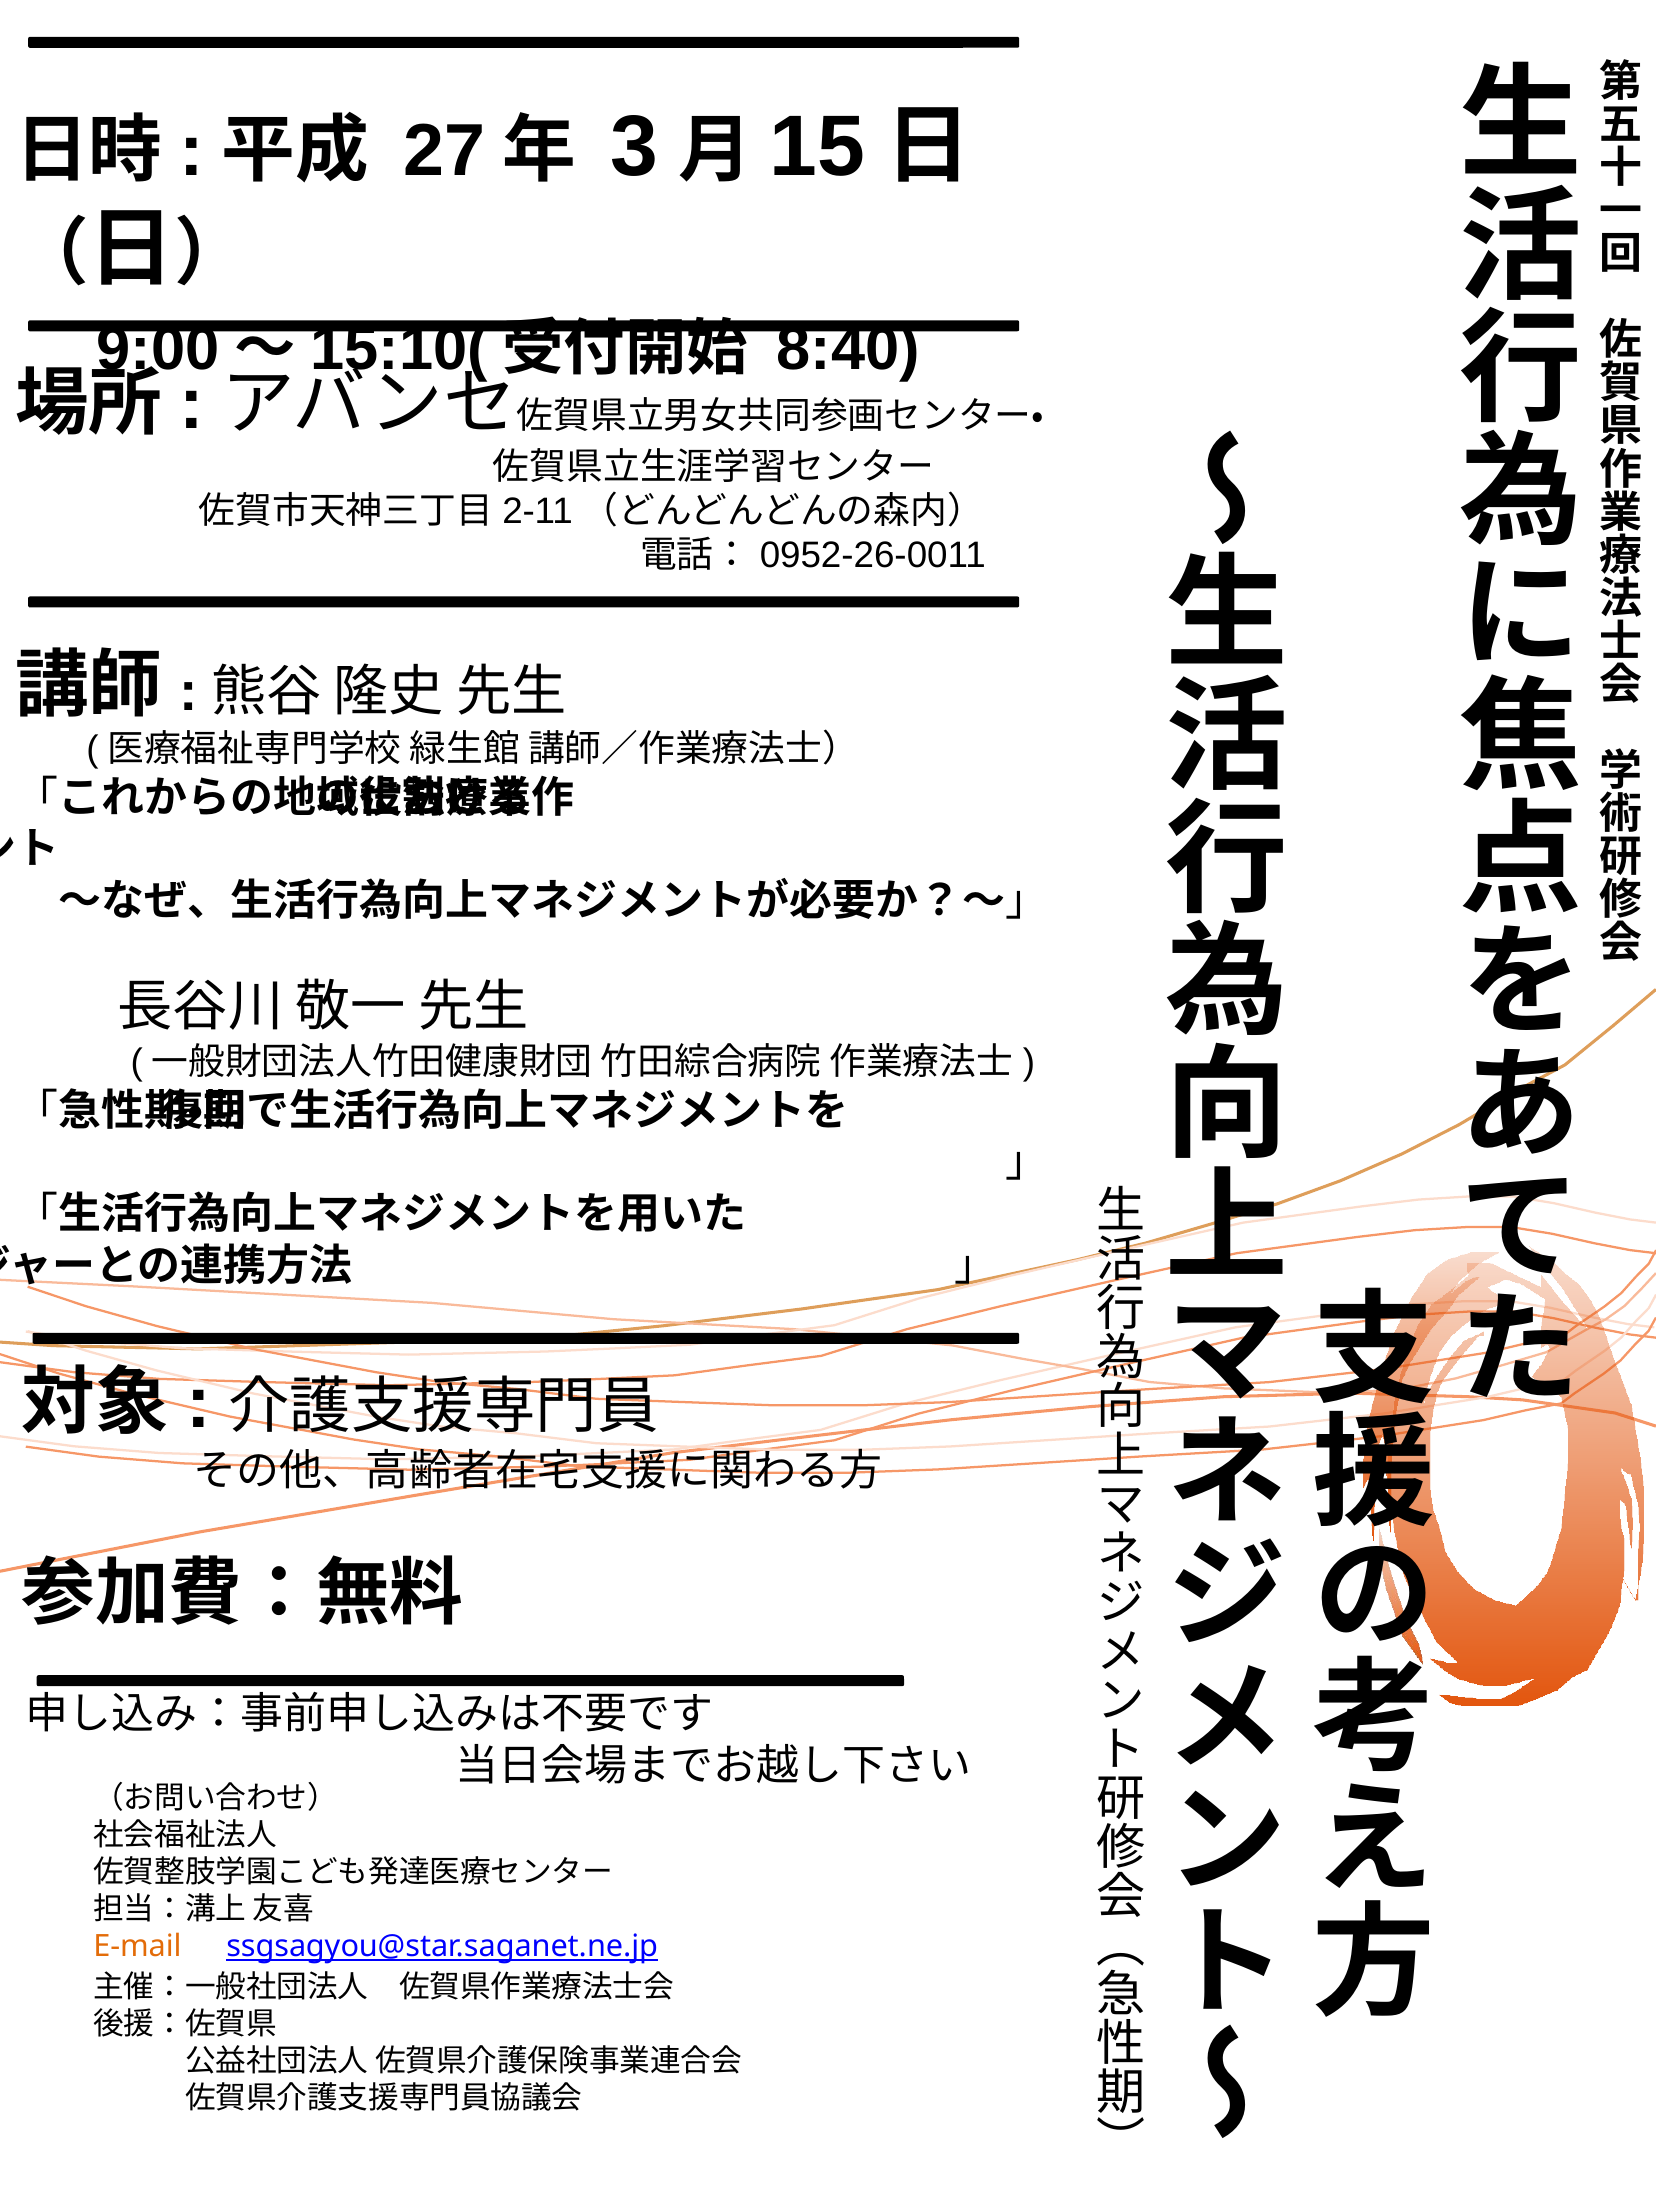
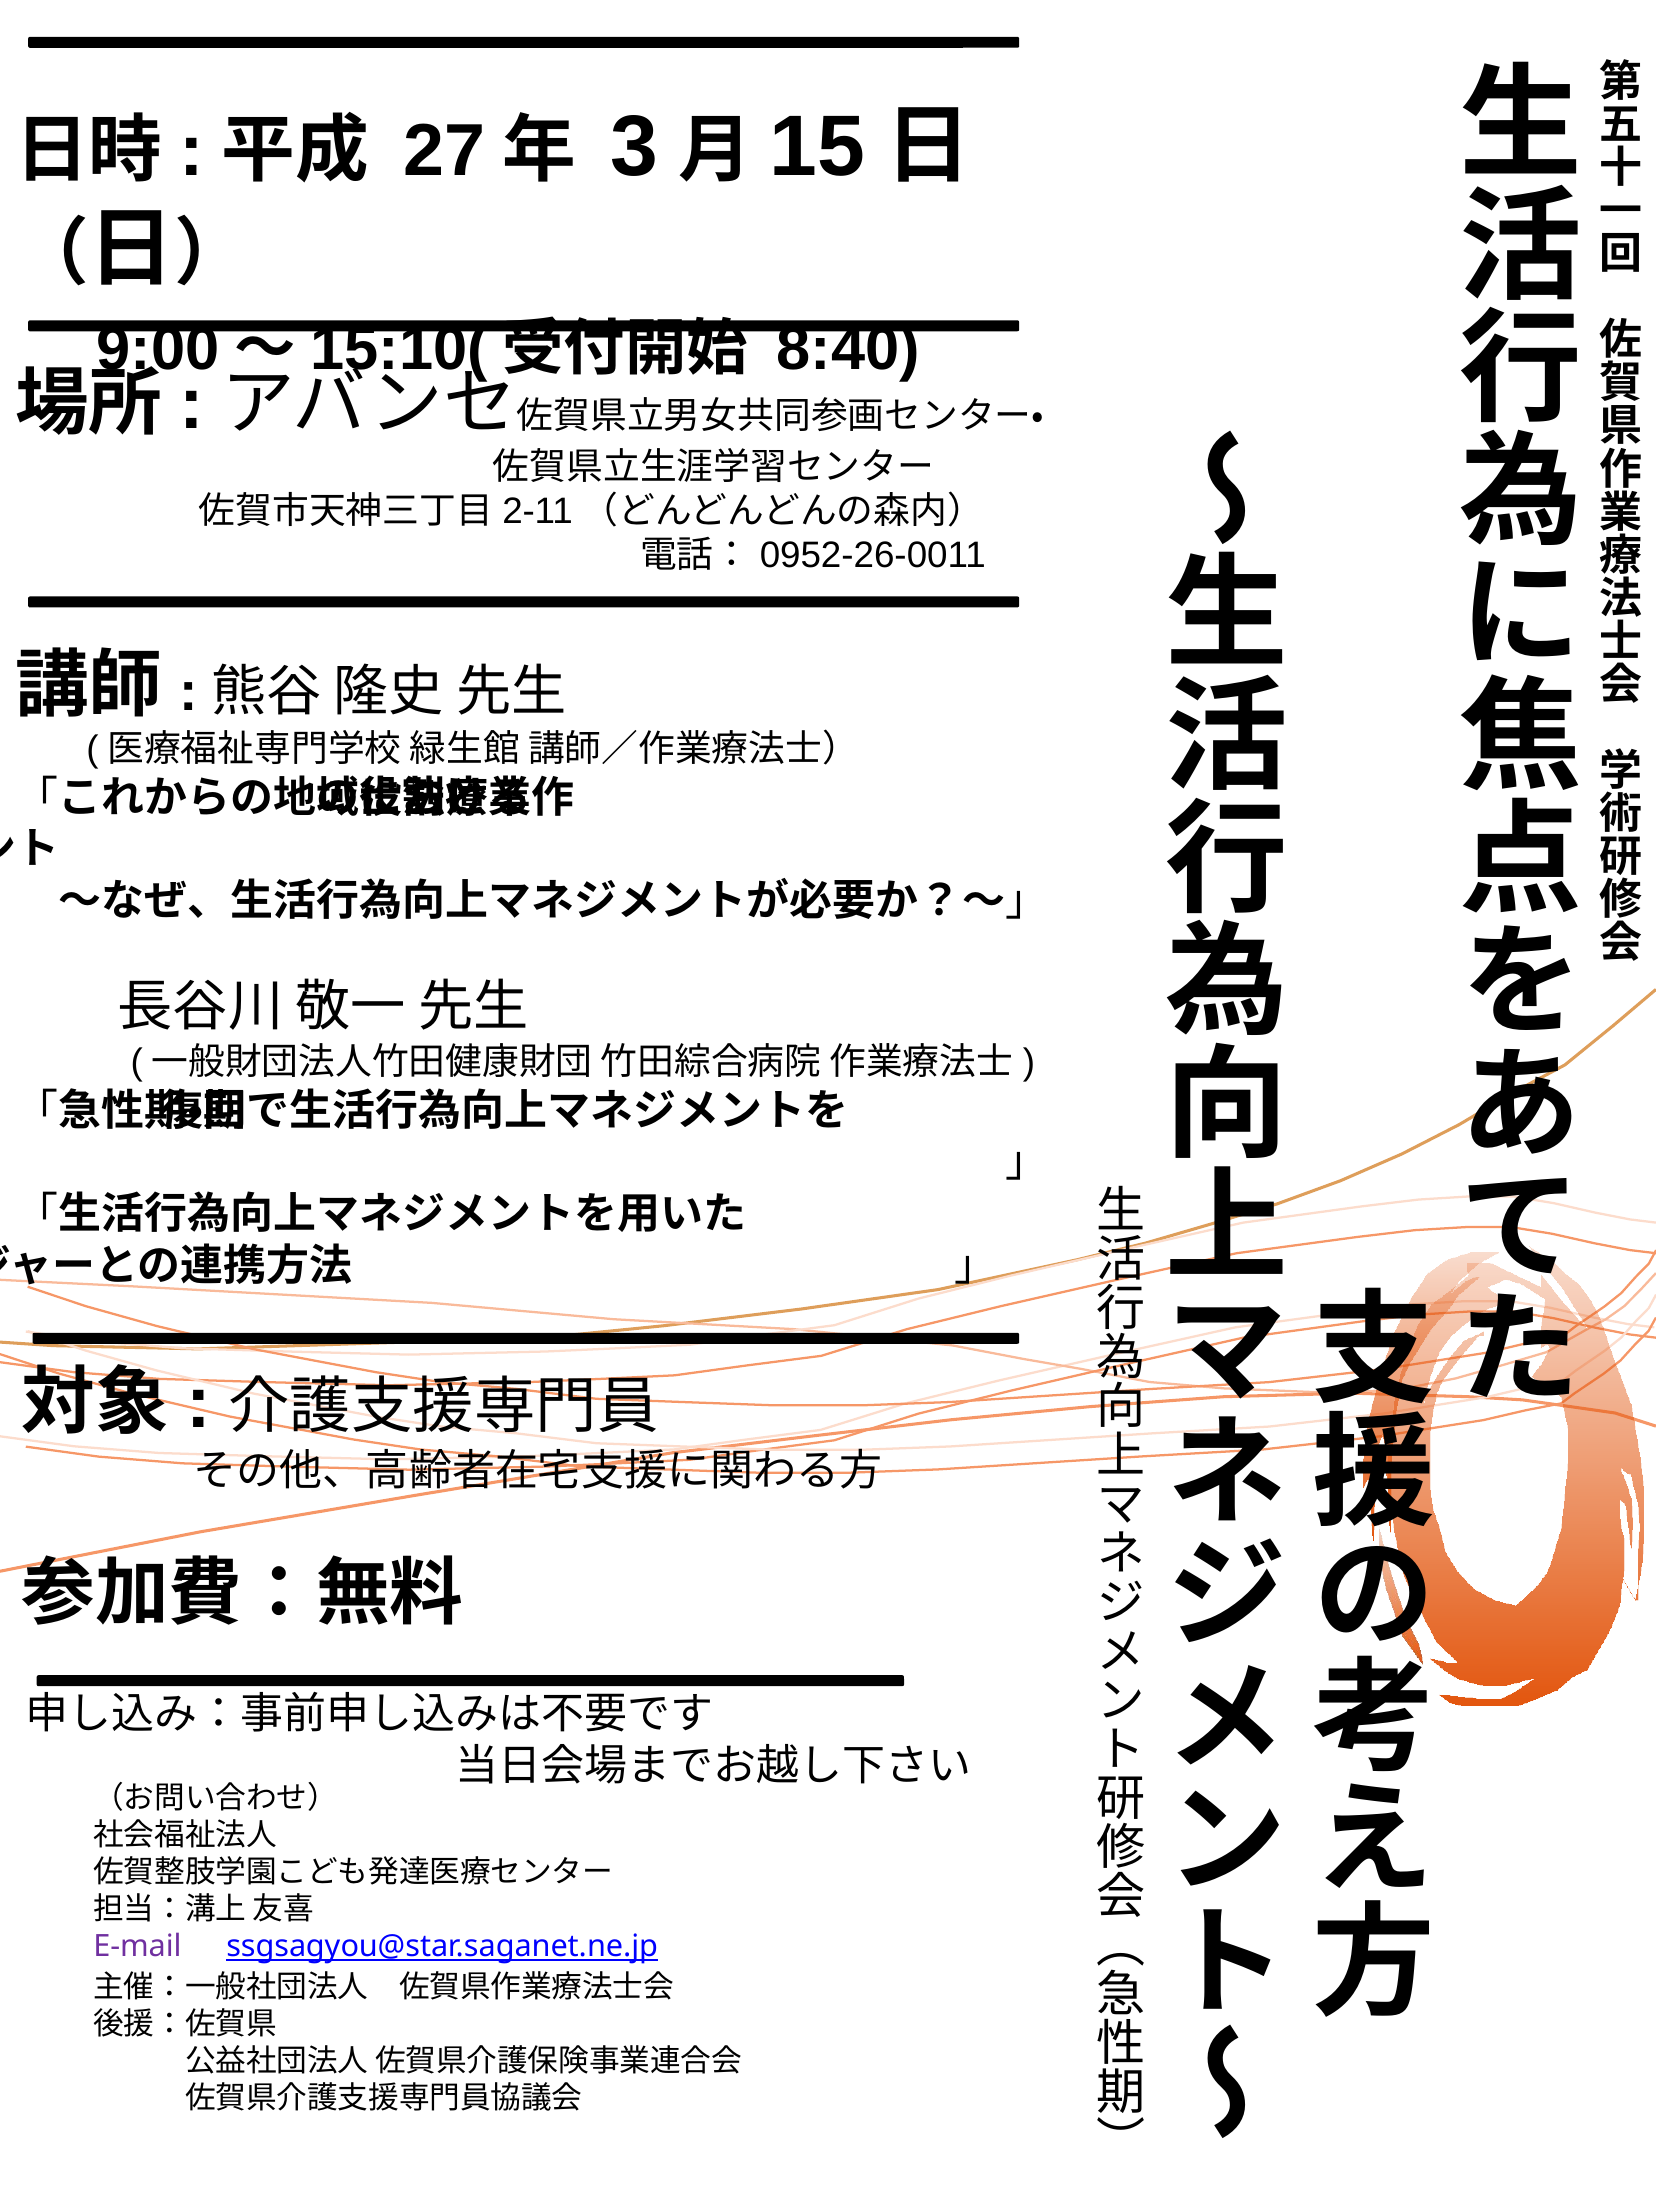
E-mail colour: orange -> purple
